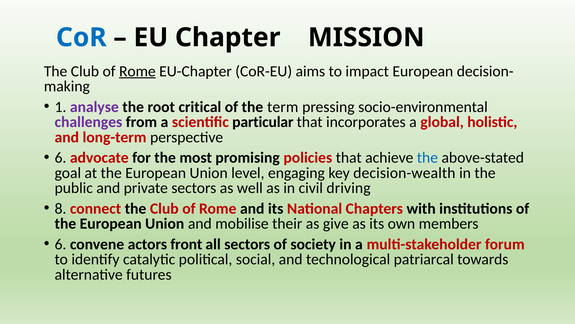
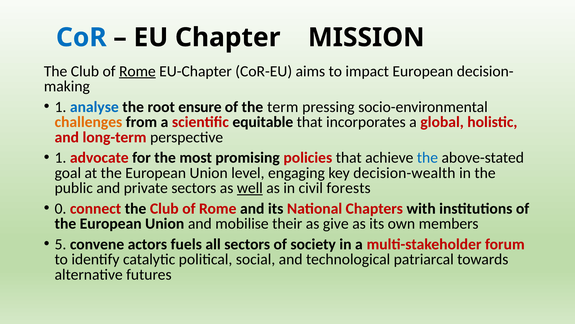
analyse colour: purple -> blue
critical: critical -> ensure
challenges colour: purple -> orange
particular: particular -> equitable
6 at (61, 158): 6 -> 1
well underline: none -> present
driving: driving -> forests
8: 8 -> 0
6 at (61, 244): 6 -> 5
front: front -> fuels
